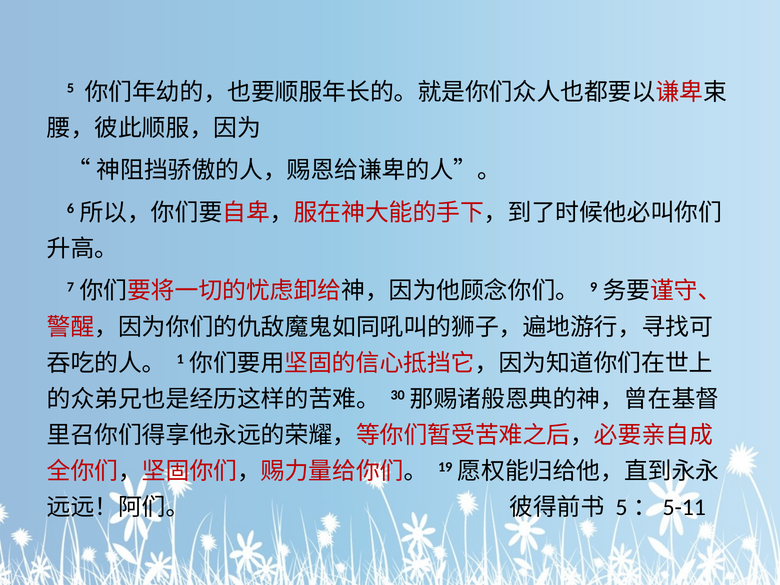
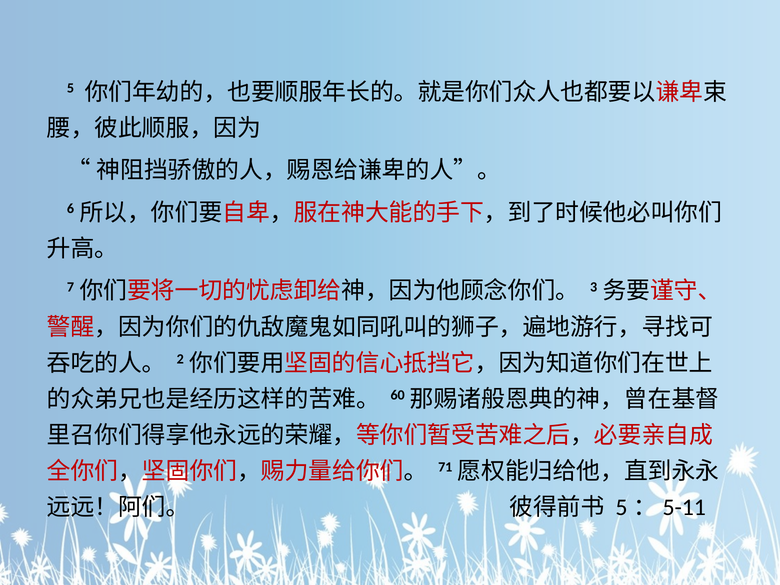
9: 9 -> 3
1: 1 -> 2
30: 30 -> 60
19: 19 -> 71
